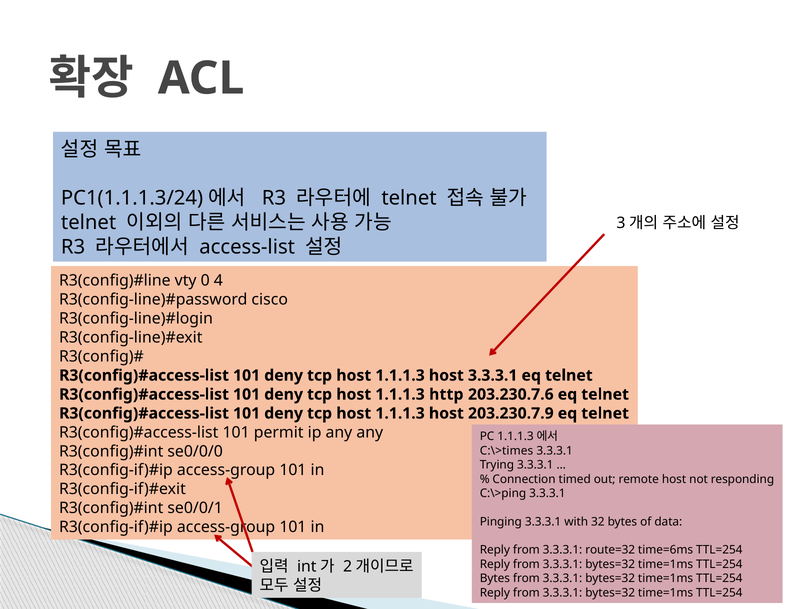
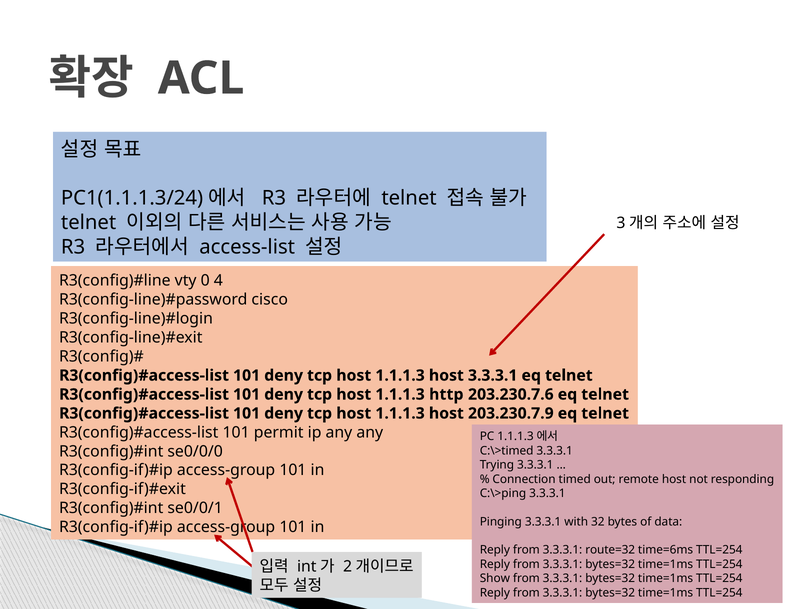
C:\>times: C:\>times -> C:\>timed
Bytes at (495, 578): Bytes -> Show
